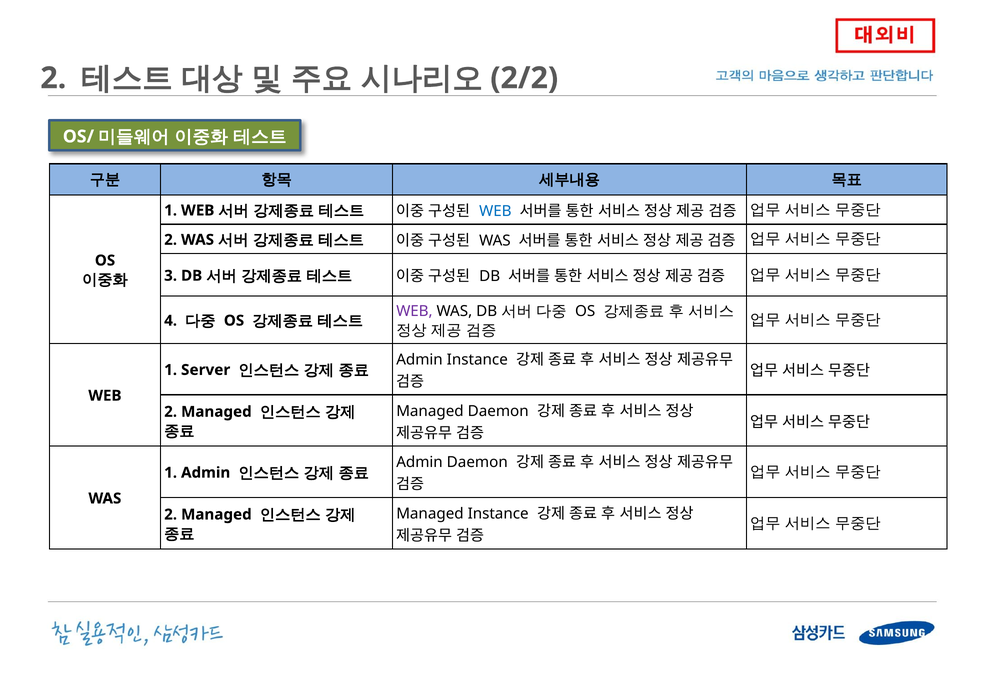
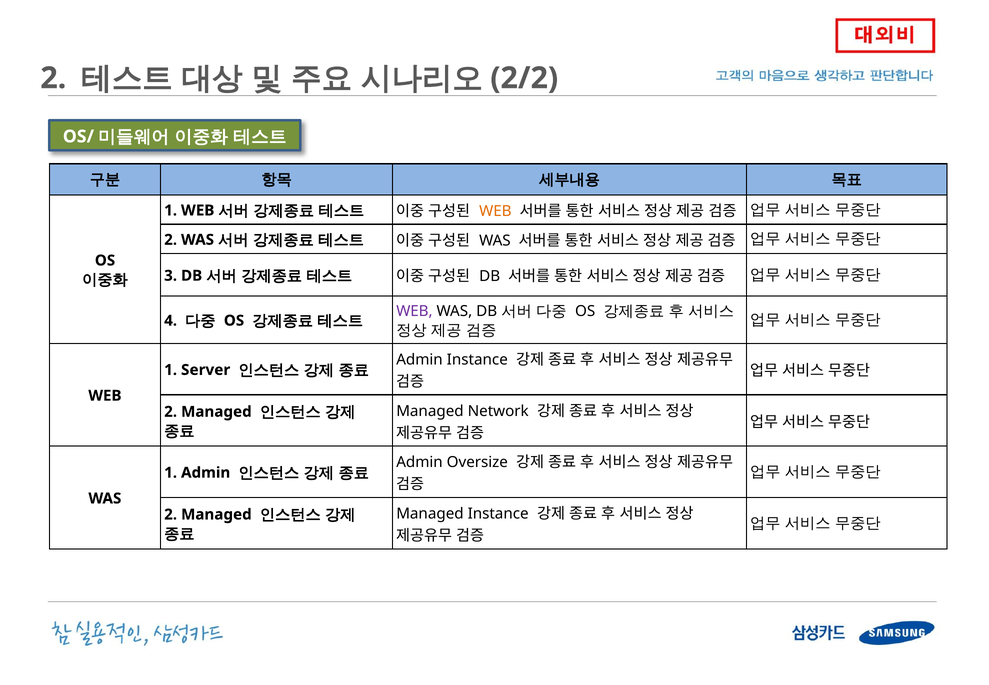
WEB at (495, 211) colour: blue -> orange
Managed Daemon: Daemon -> Network
Admin Daemon: Daemon -> Oversize
